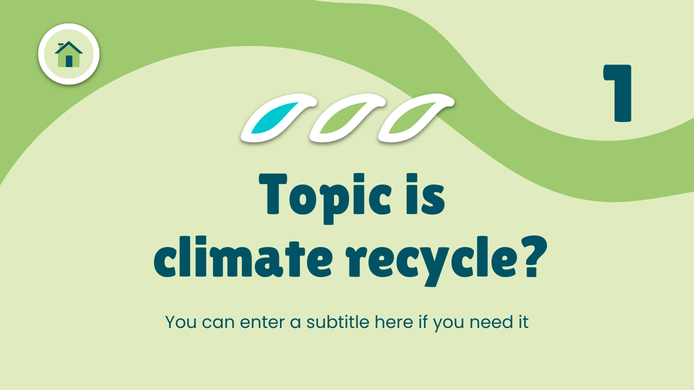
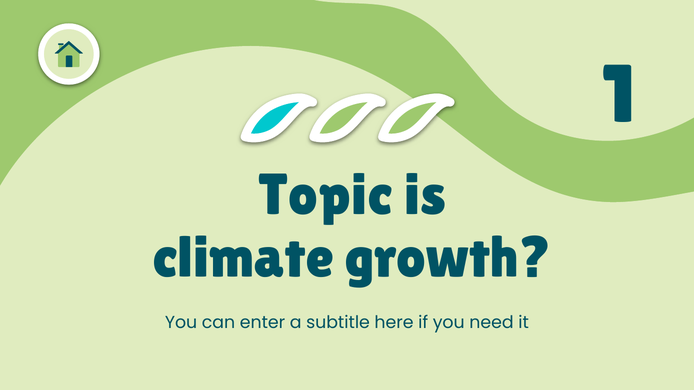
recycle: recycle -> growth
